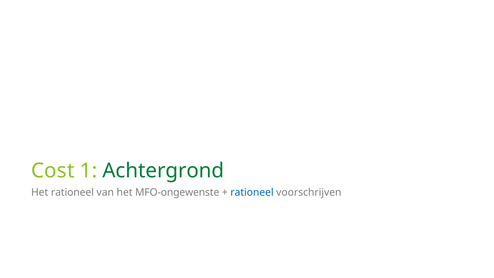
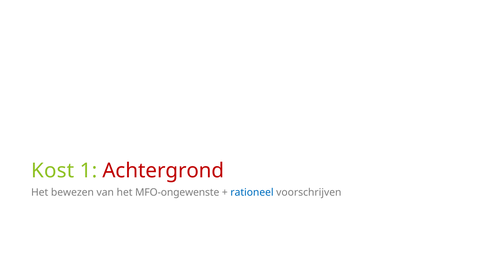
Cost: Cost -> Kost
Achtergrond colour: green -> red
Het rationeel: rationeel -> bewezen
